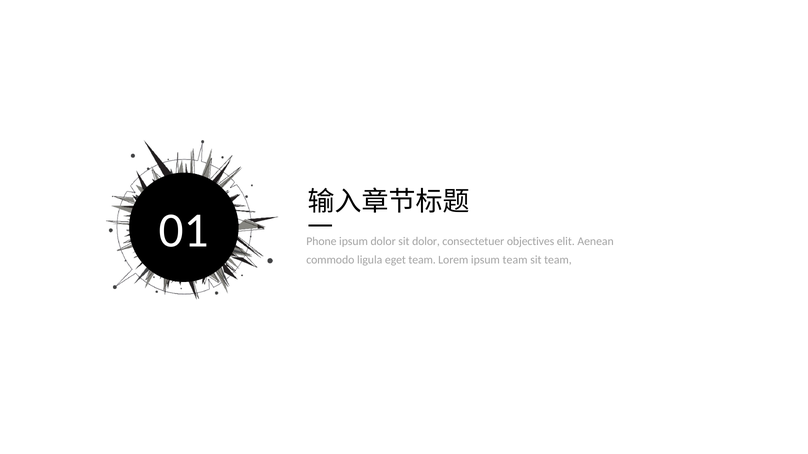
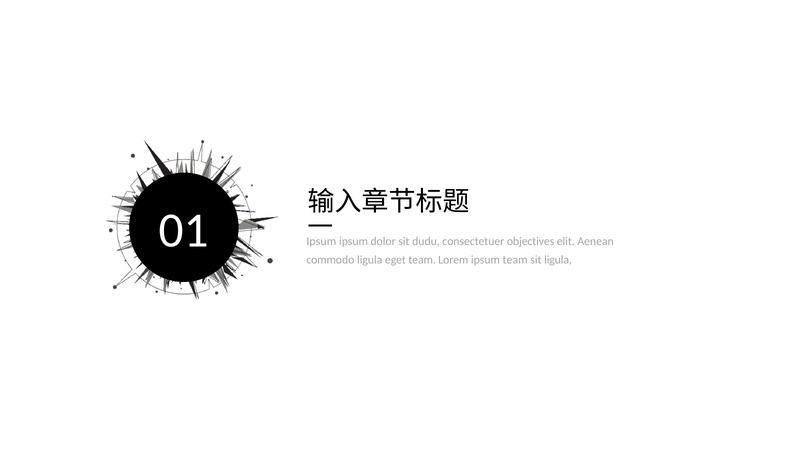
Phone at (321, 242): Phone -> Ipsum
sit dolor: dolor -> dudu
sit team: team -> ligula
